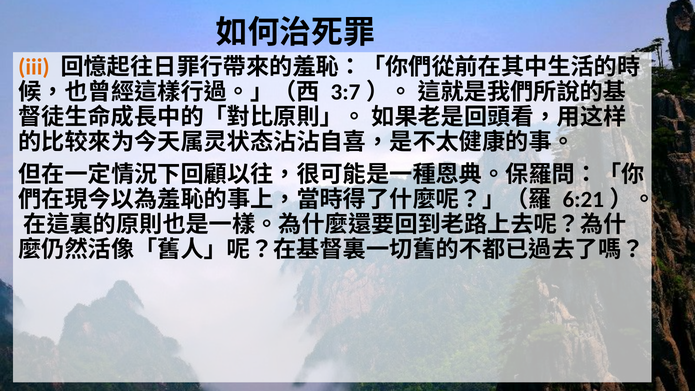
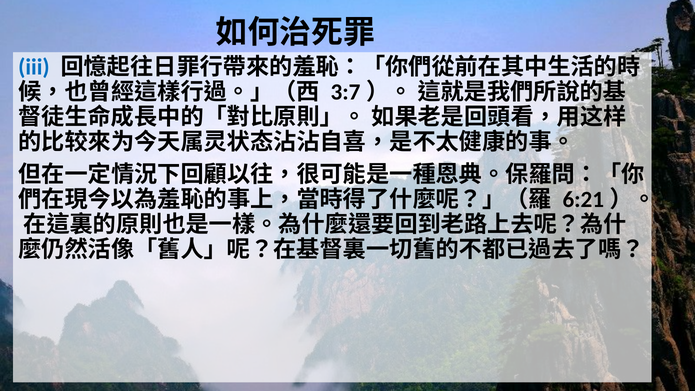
iii colour: orange -> blue
